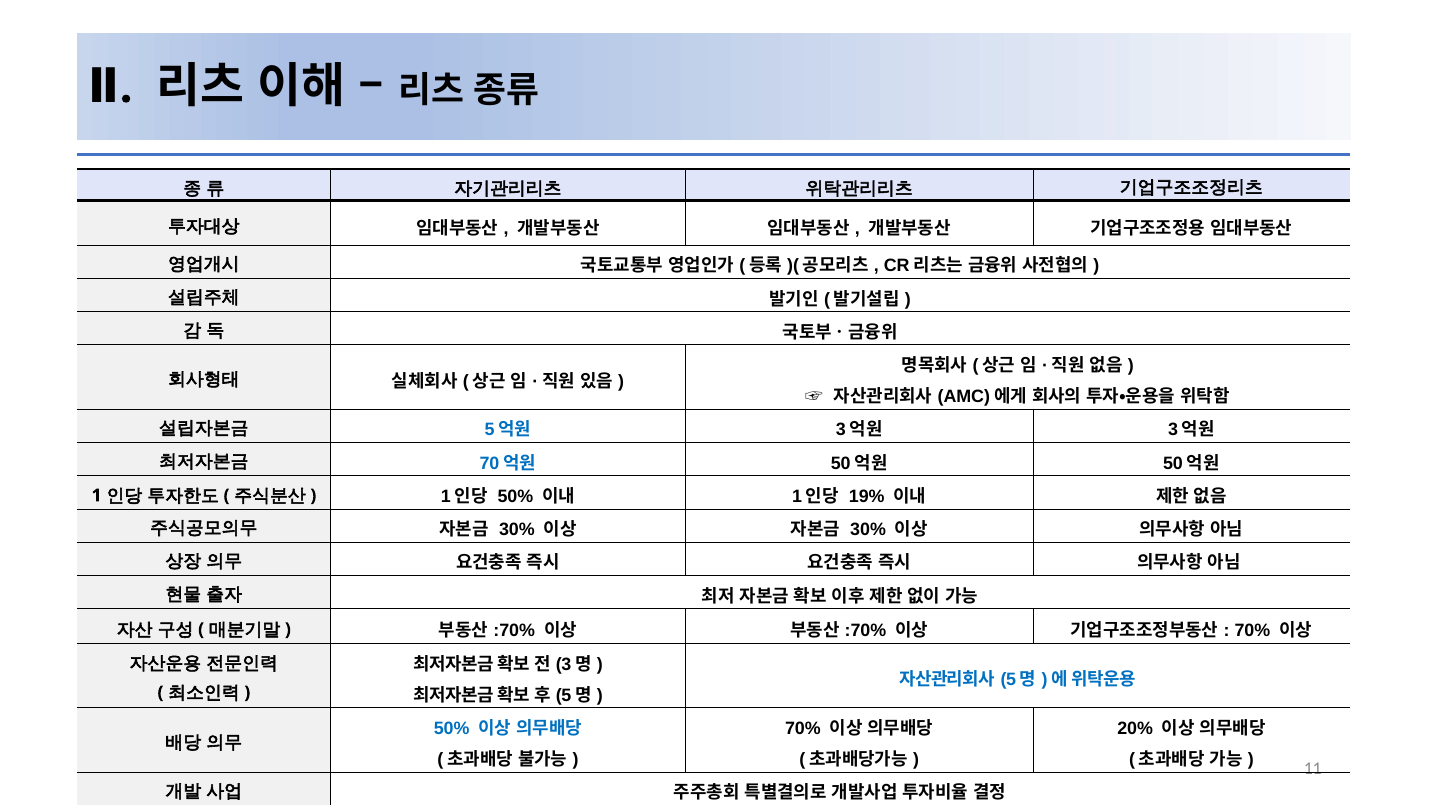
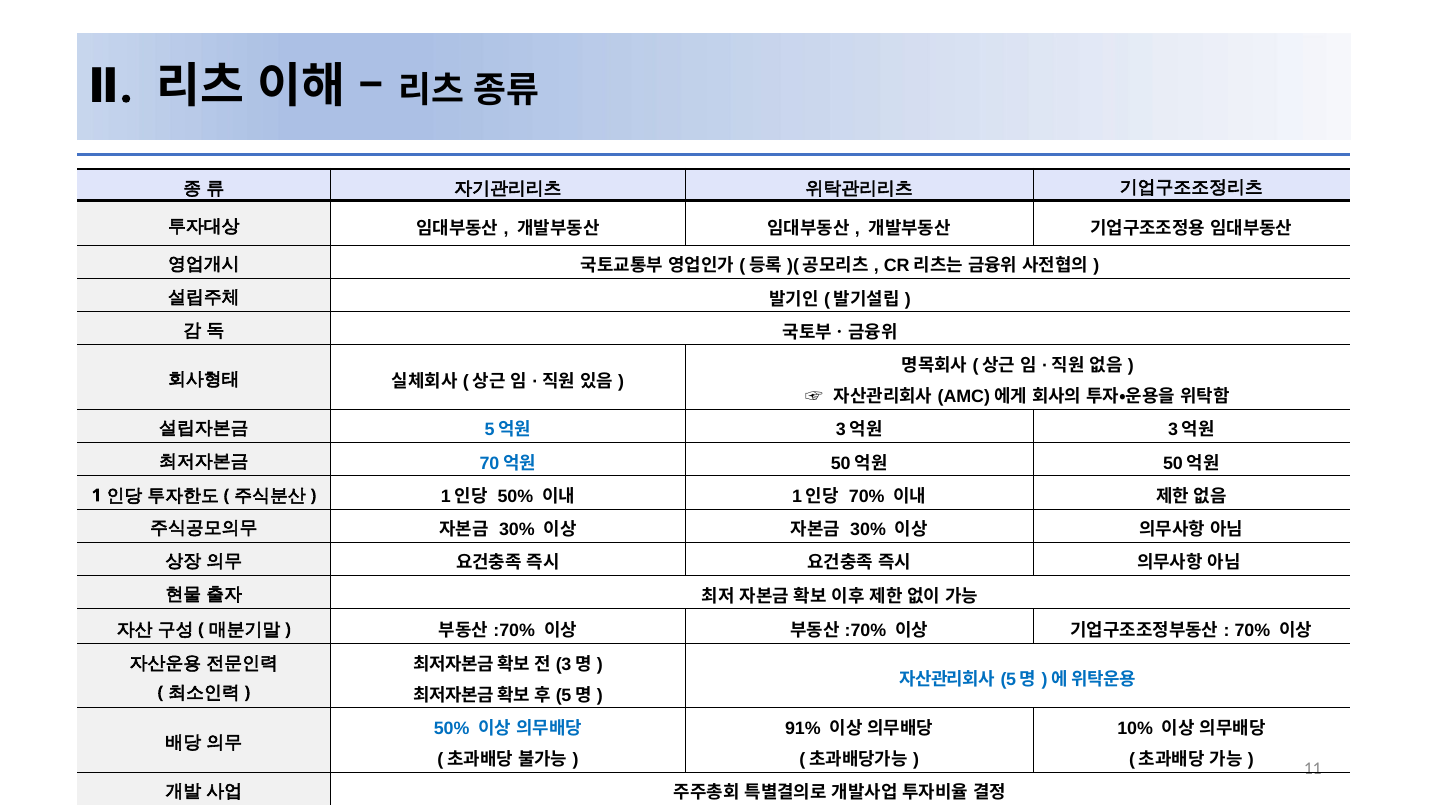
19% at (867, 496): 19% -> 70%
70% at (803, 729): 70% -> 91%
20%: 20% -> 10%
